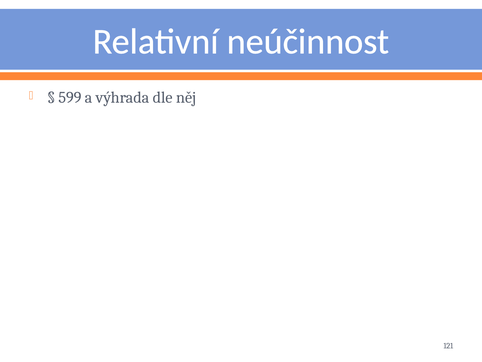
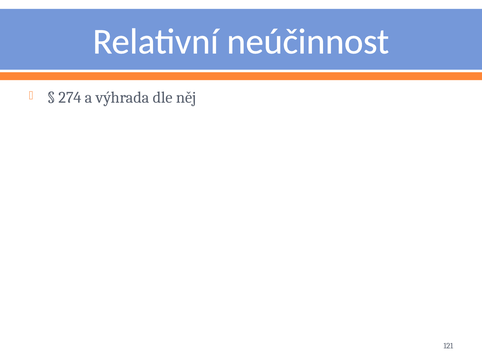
599: 599 -> 274
